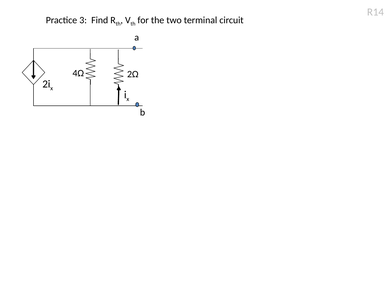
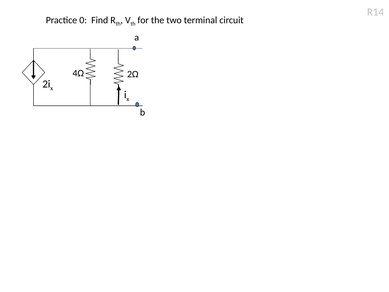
3: 3 -> 0
